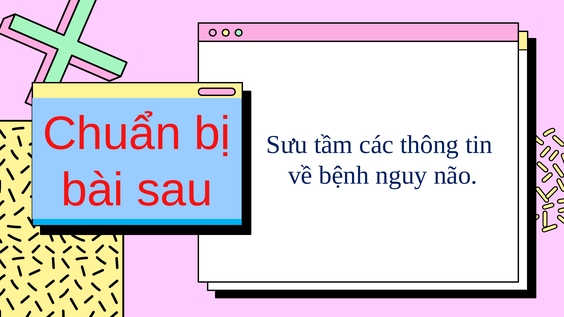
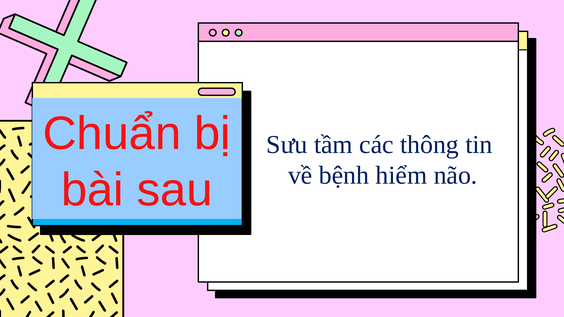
nguy: nguy -> hiểm
